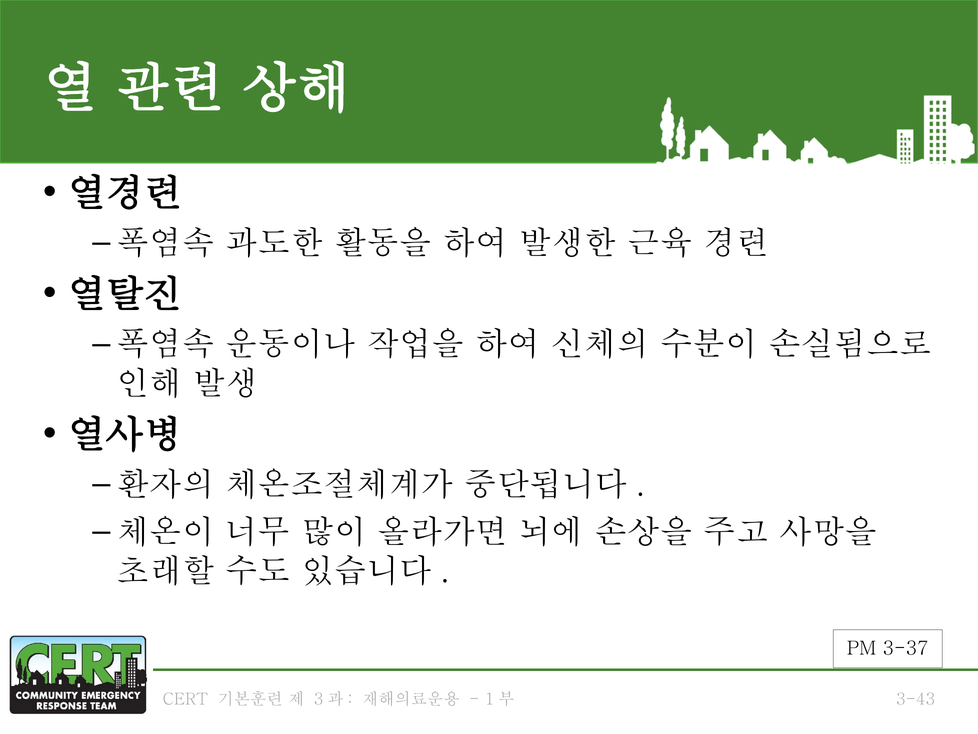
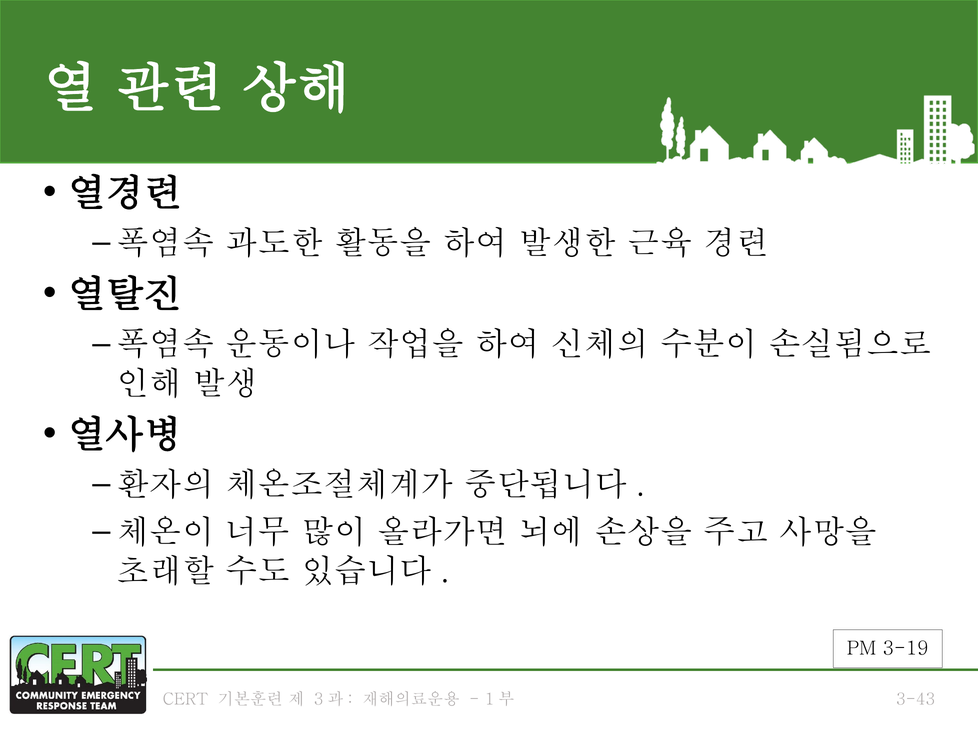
3-37: 3-37 -> 3-19
